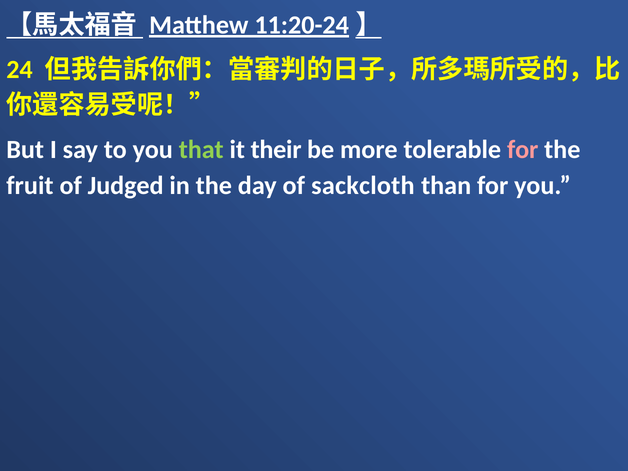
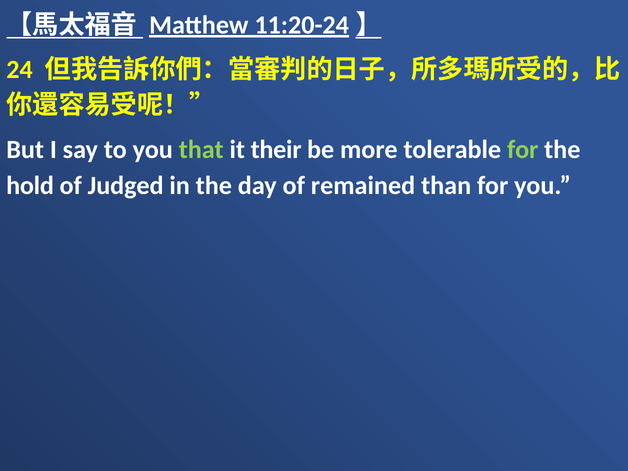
for at (523, 150) colour: pink -> light green
fruit: fruit -> hold
sackcloth: sackcloth -> remained
